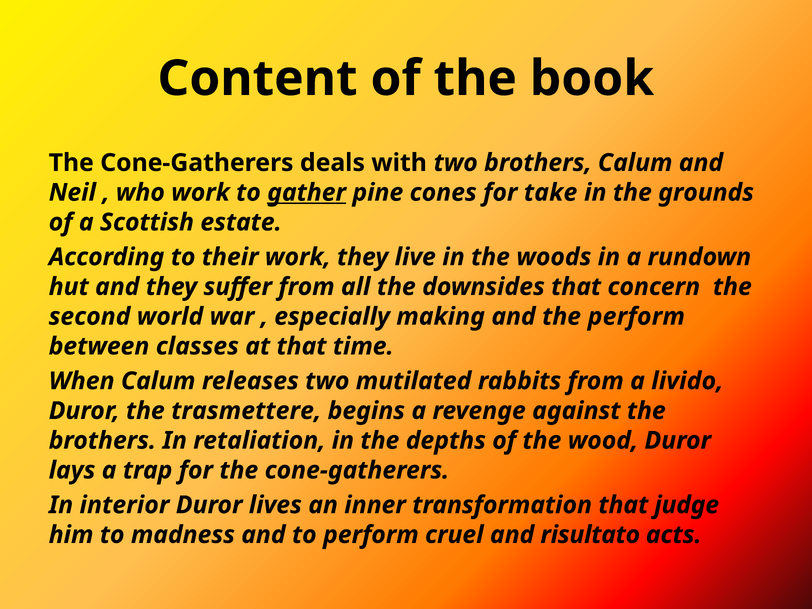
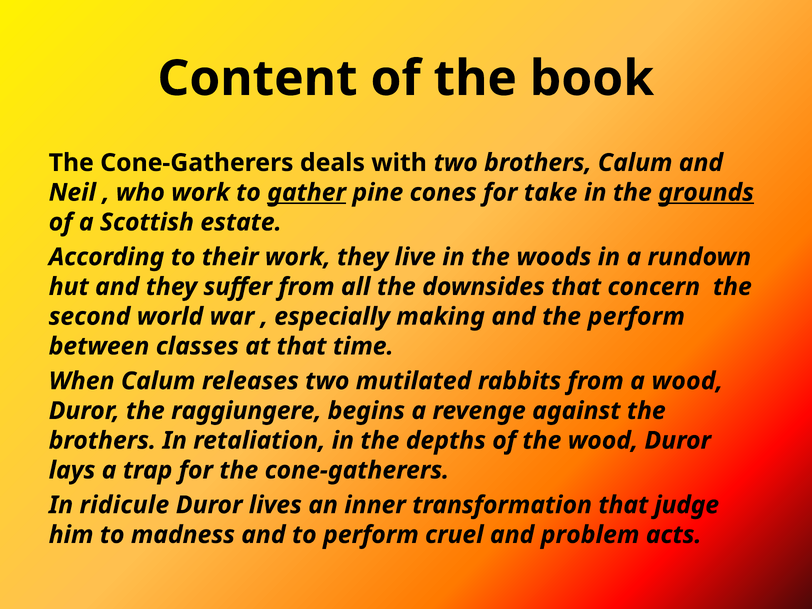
grounds underline: none -> present
a livido: livido -> wood
trasmettere: trasmettere -> raggiungere
interior: interior -> ridicule
risultato: risultato -> problem
